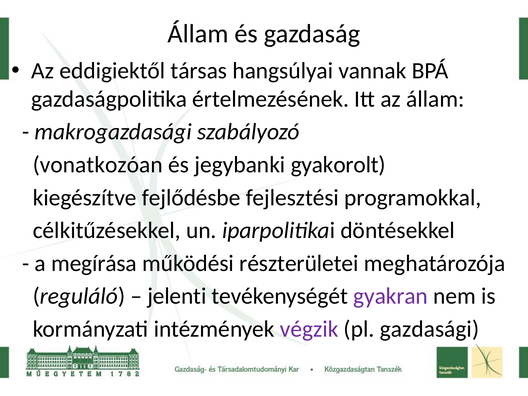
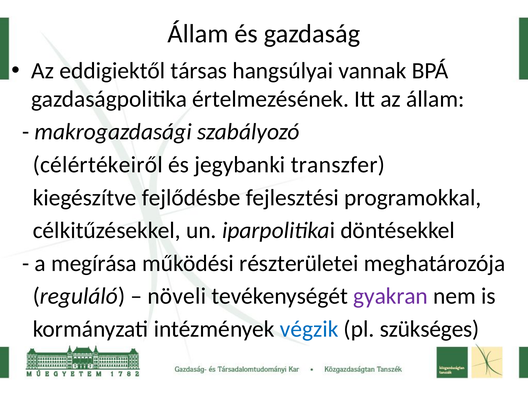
vonatkozóan: vonatkozóan -> célértékeiről
gyakorolt: gyakorolt -> transzfer
jelenti: jelenti -> növeli
végzik colour: purple -> blue
gazdasági: gazdasági -> szükséges
